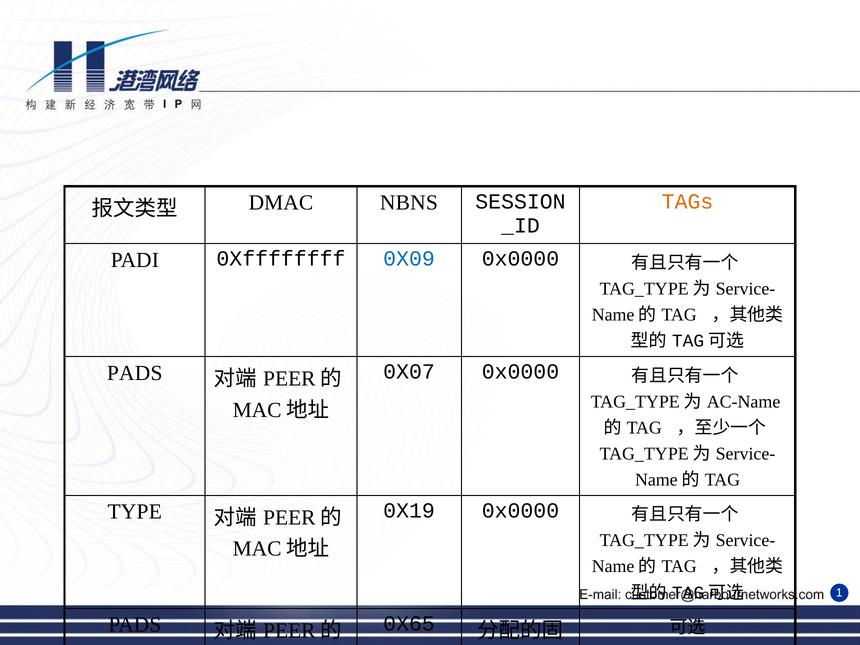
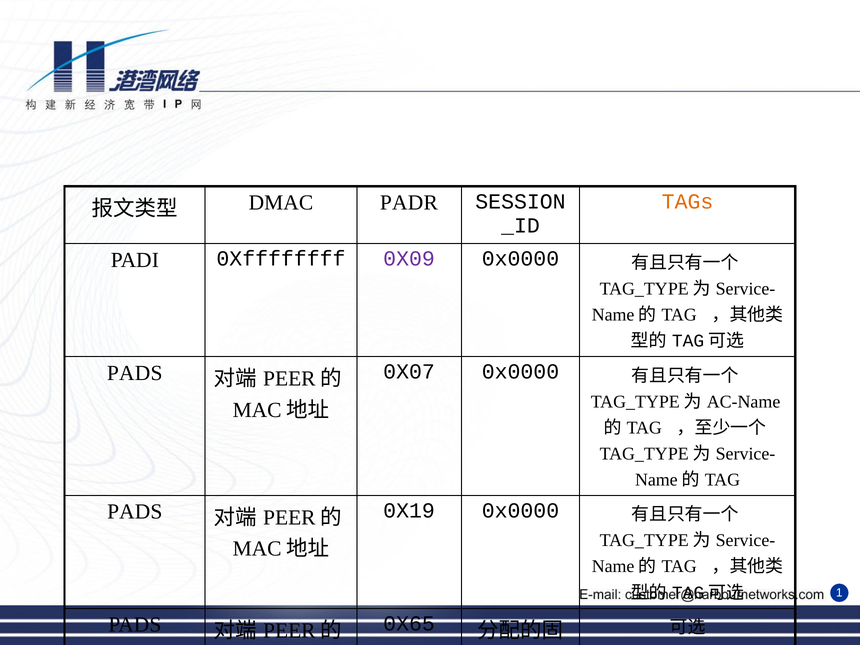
NBNS: NBNS -> PADR
0X09 colour: blue -> purple
TYPE at (135, 512): TYPE -> PADS
